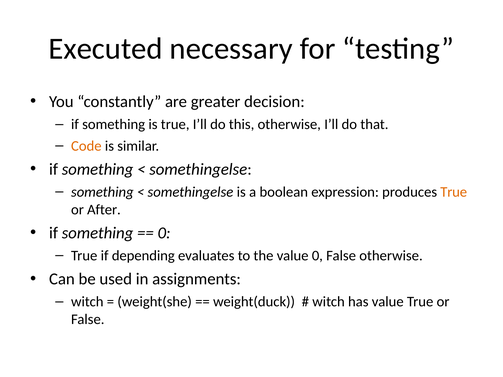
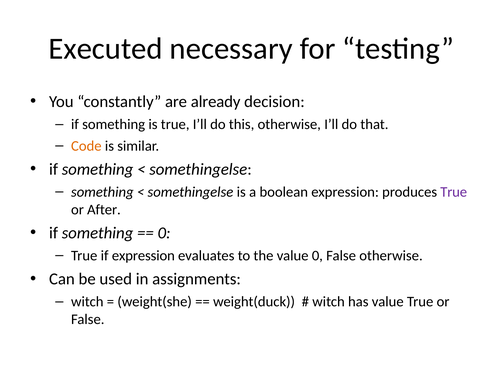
greater: greater -> already
True at (454, 192) colour: orange -> purple
if depending: depending -> expression
